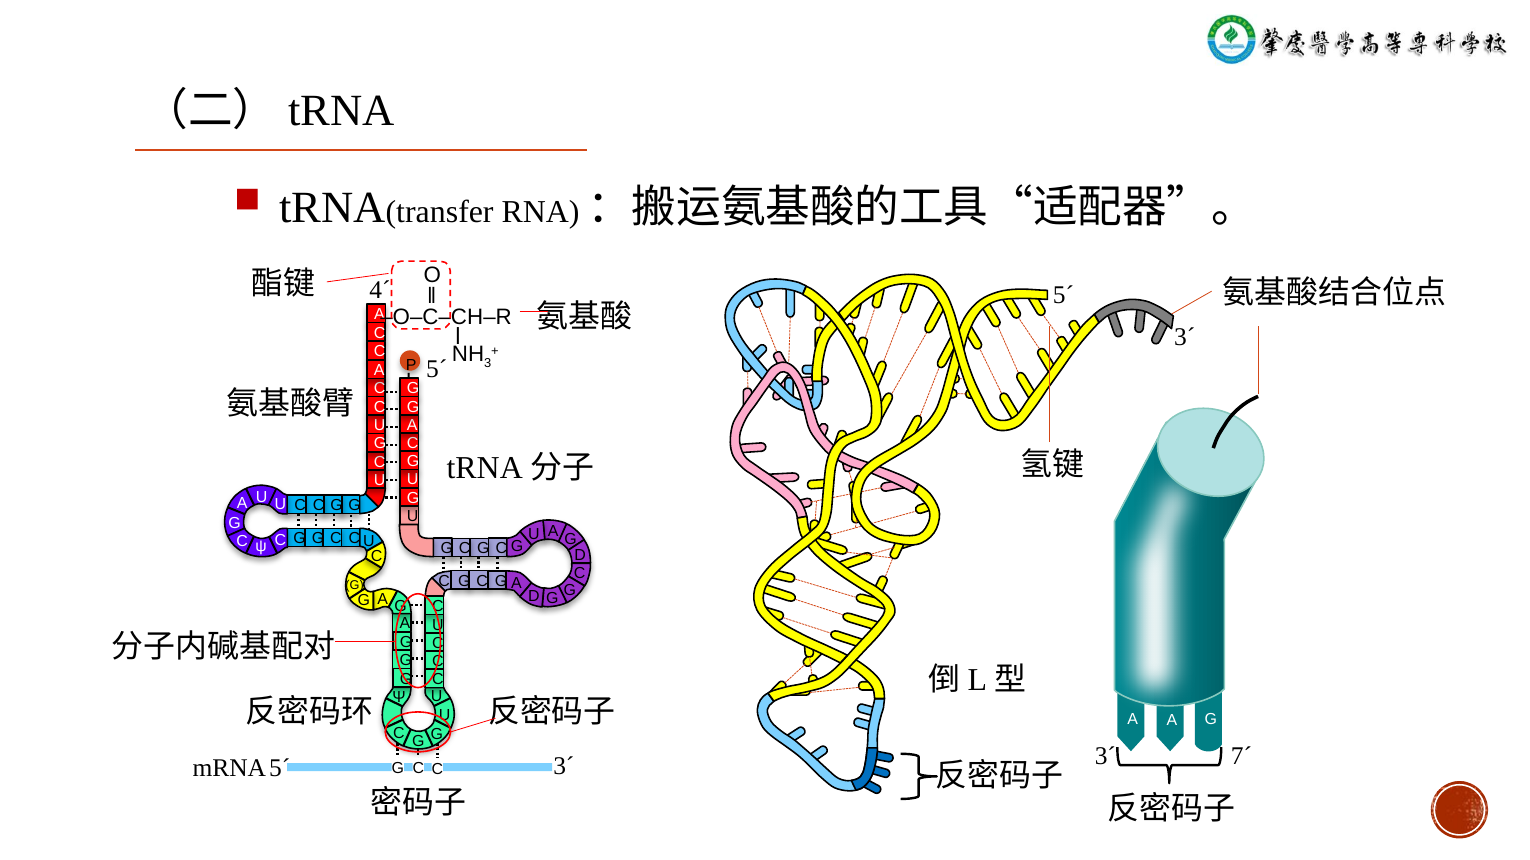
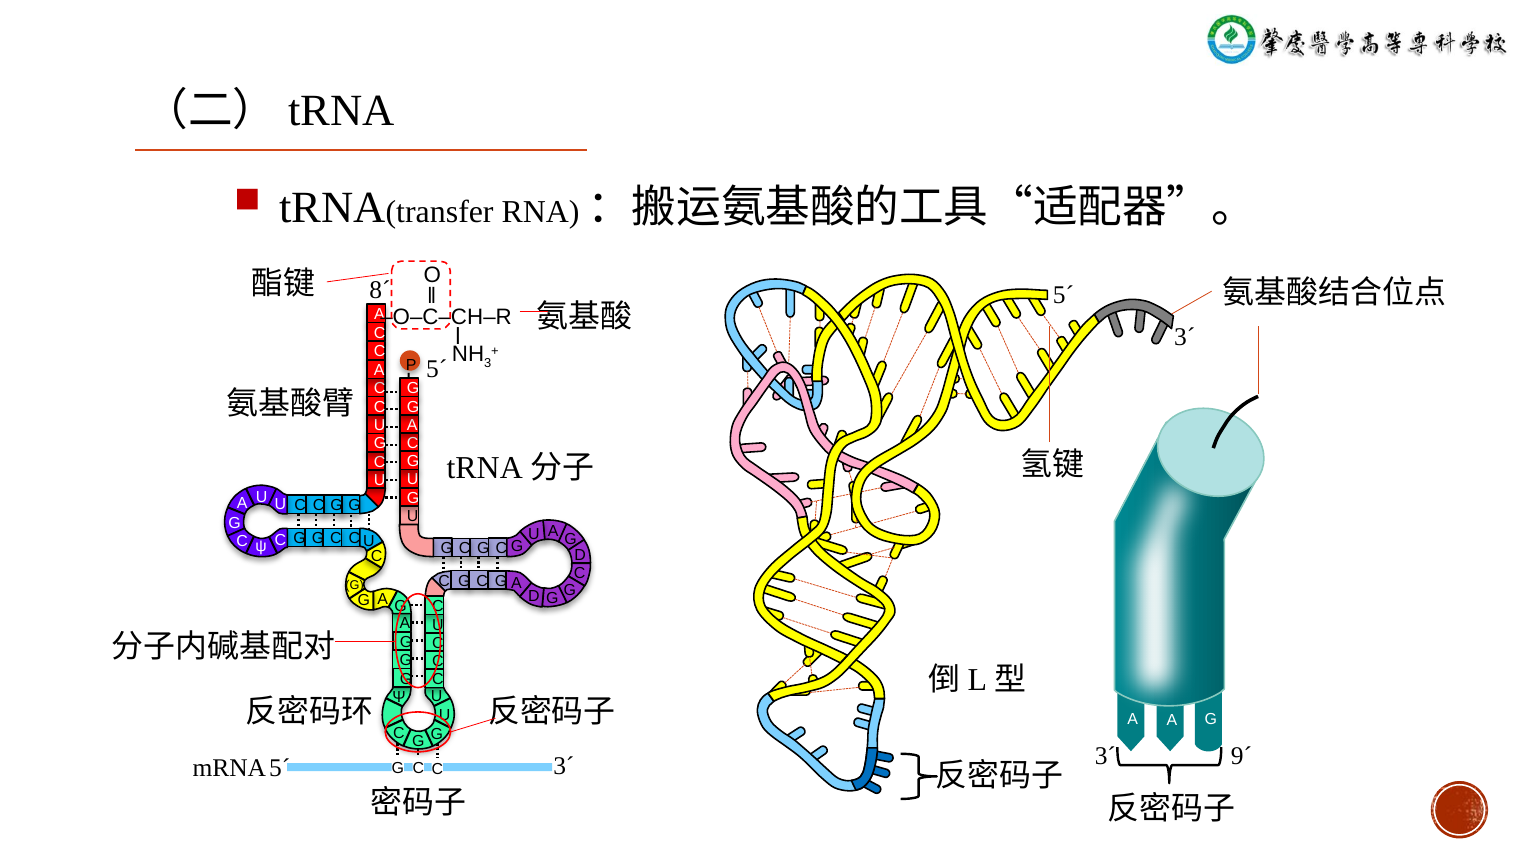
4´: 4´ -> 8´
7´: 7´ -> 9´
